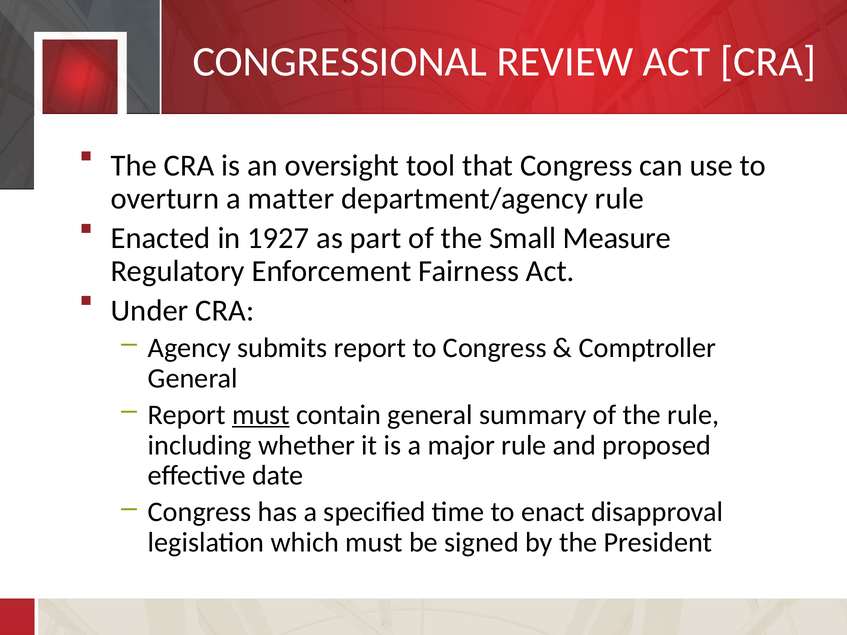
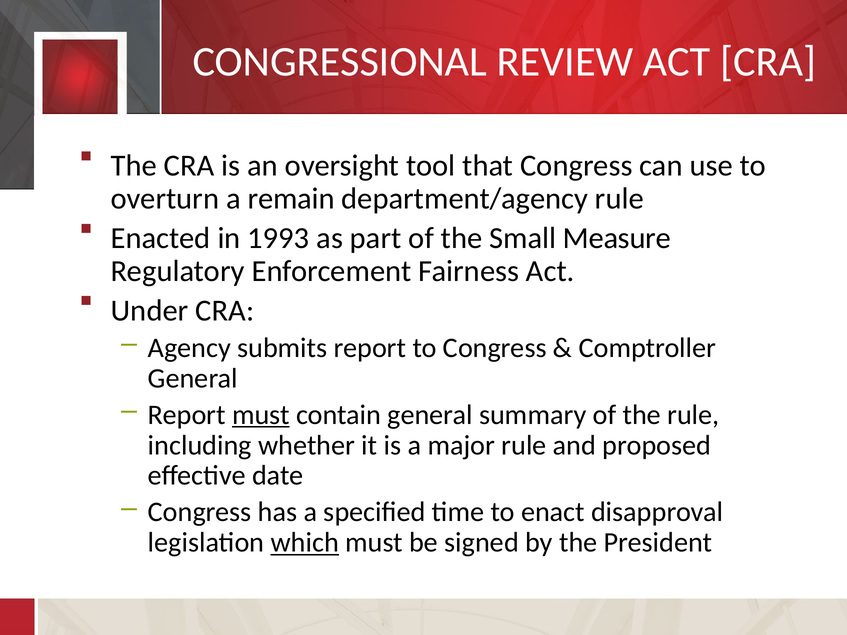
matter: matter -> remain
1927: 1927 -> 1993
which underline: none -> present
